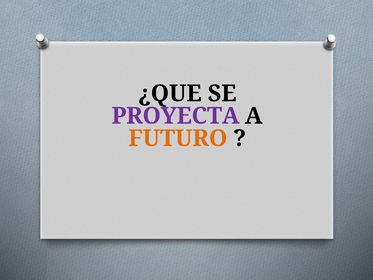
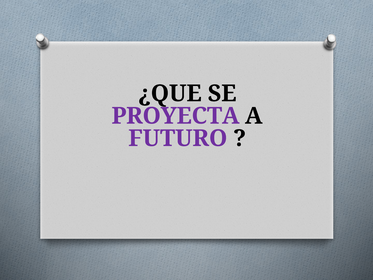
FUTURO colour: orange -> purple
